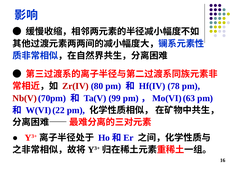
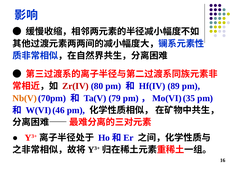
78: 78 -> 89
Nb(V colour: red -> orange
99: 99 -> 79
63: 63 -> 35
22: 22 -> 46
